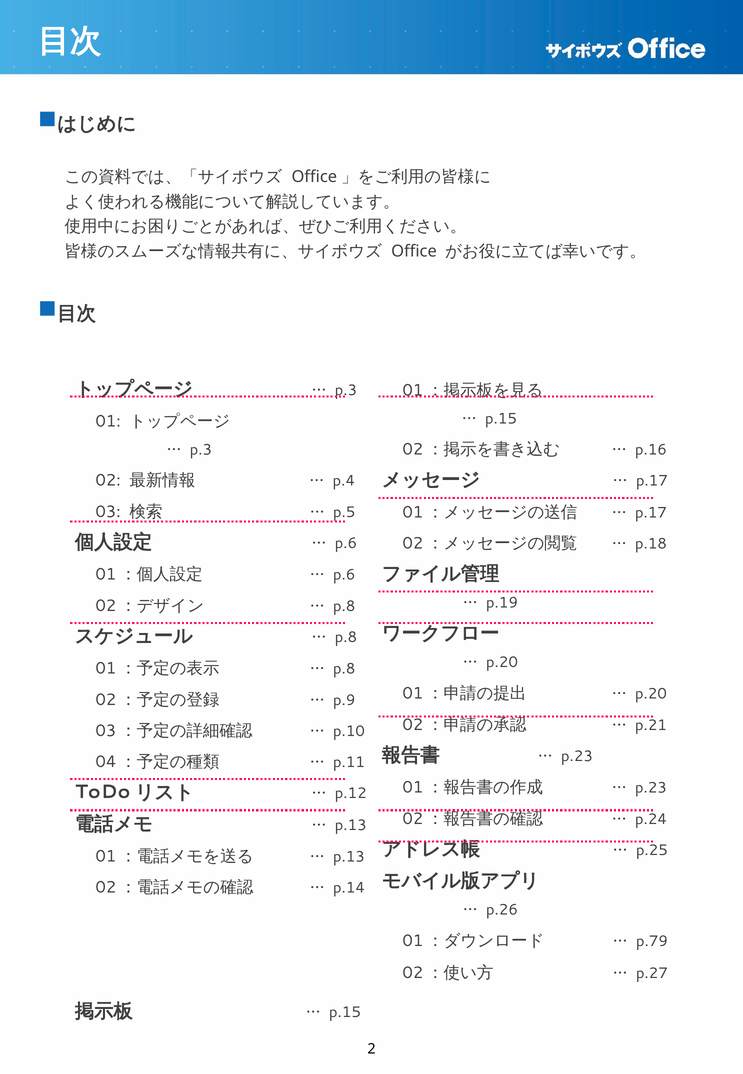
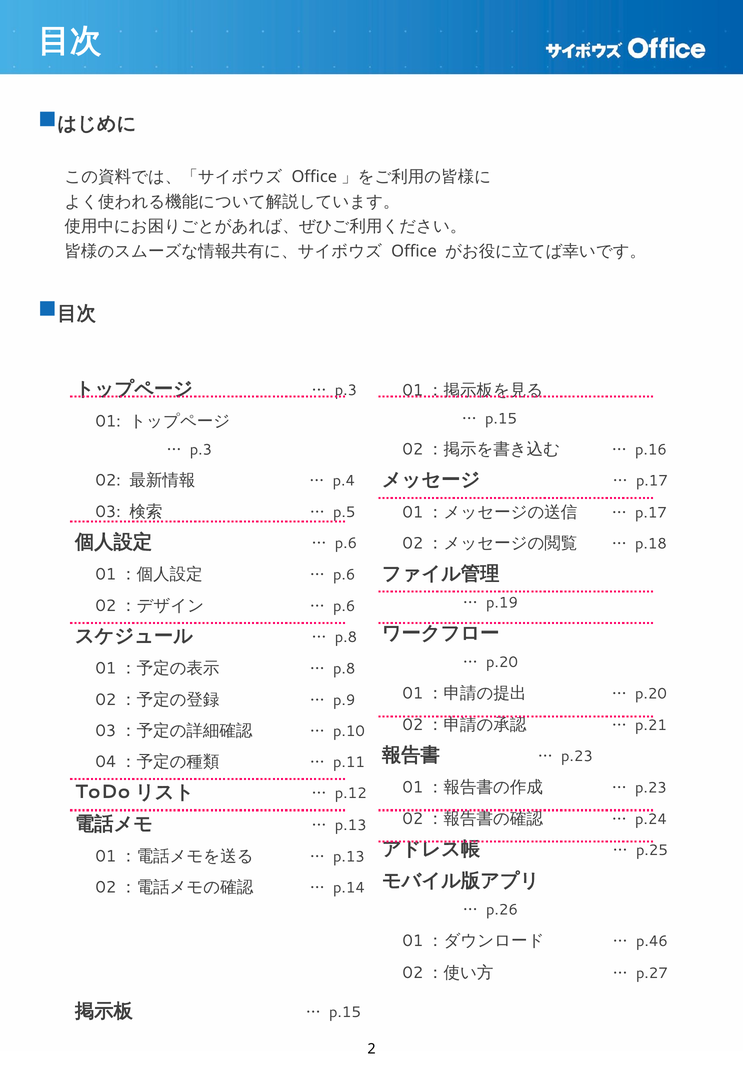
p.8 at (344, 606): p.8 -> p.6
p.79: p.79 -> p.46
